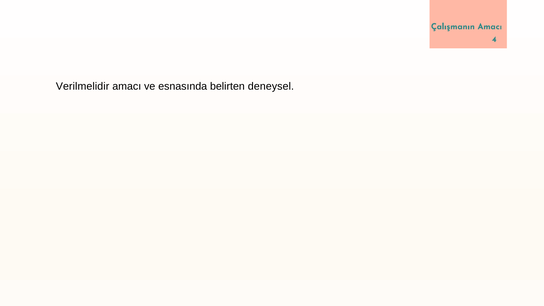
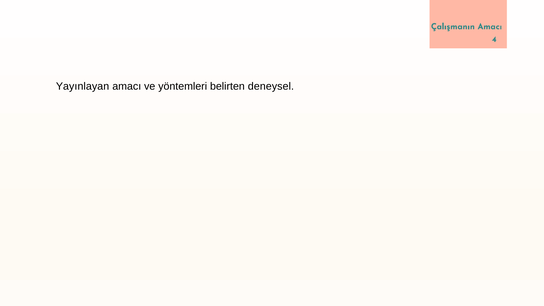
Verilmelidir: Verilmelidir -> Yayınlayan
esnasında: esnasında -> yöntemleri
